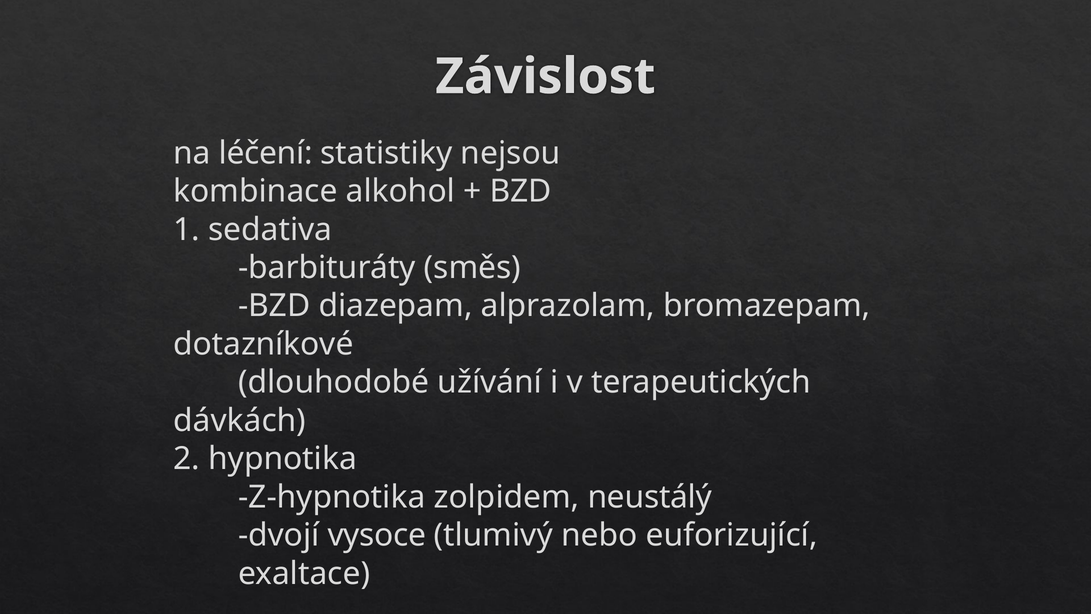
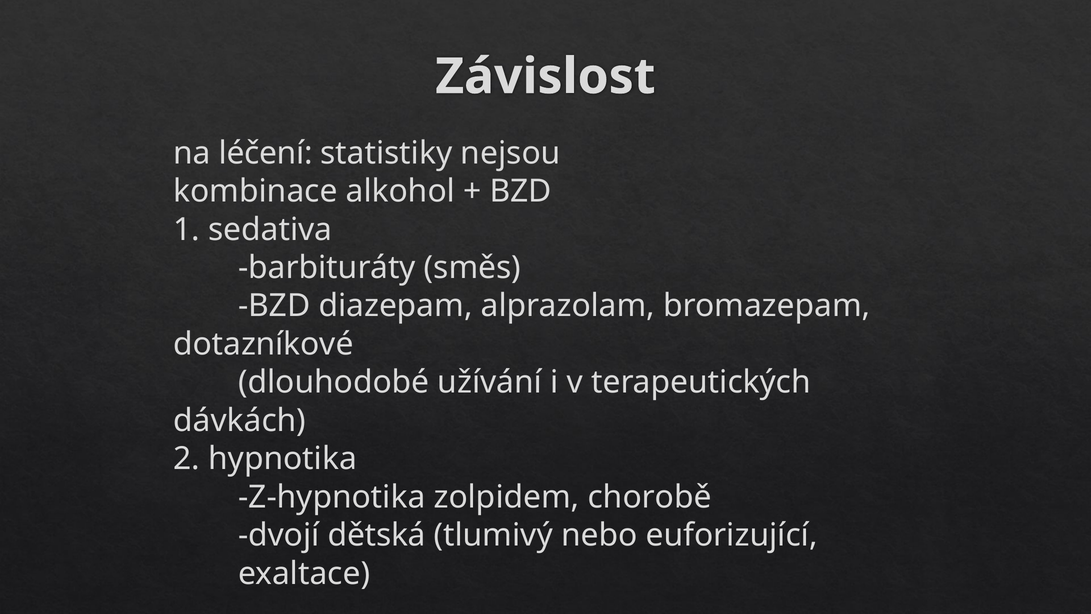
neustálý: neustálý -> chorobě
vysoce: vysoce -> dětská
